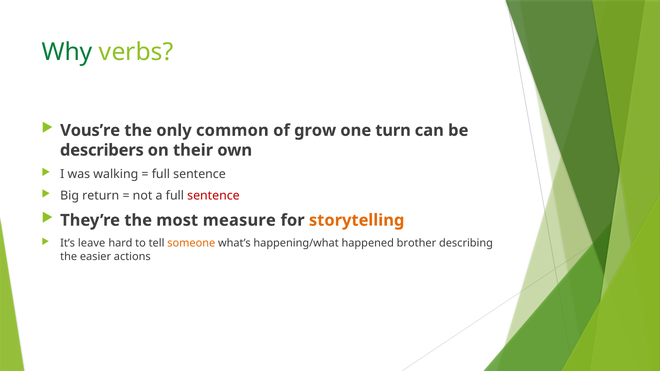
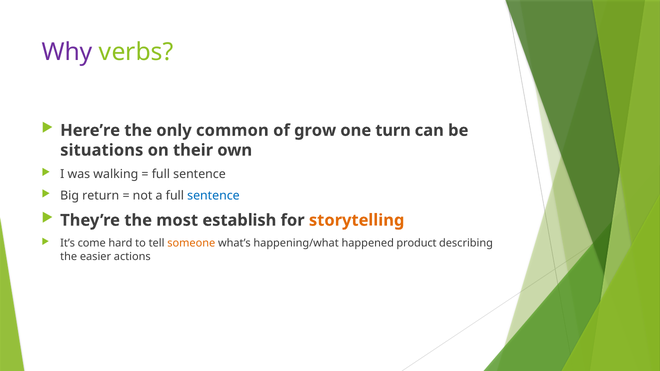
Why colour: green -> purple
Vous’re: Vous’re -> Here’re
describers: describers -> situations
sentence at (213, 196) colour: red -> blue
measure: measure -> establish
leave: leave -> come
brother: brother -> product
